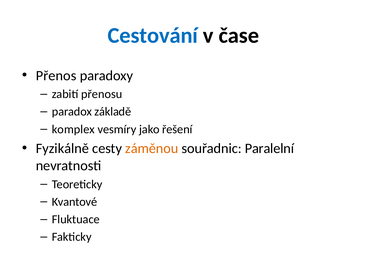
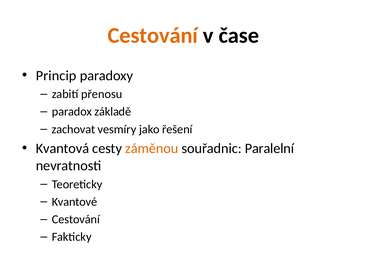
Cestování at (153, 36) colour: blue -> orange
Přenos: Přenos -> Princip
komplex: komplex -> zachovat
Fyzikálně: Fyzikálně -> Kvantová
Fluktuace at (76, 219): Fluktuace -> Cestování
